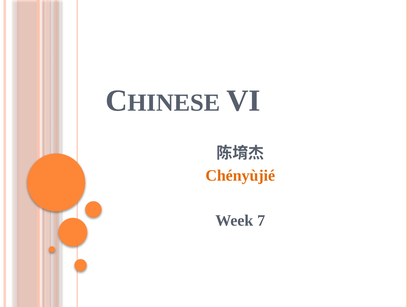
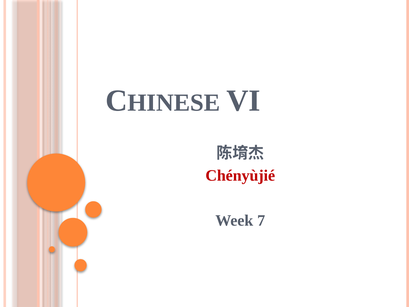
Chényùjié colour: orange -> red
